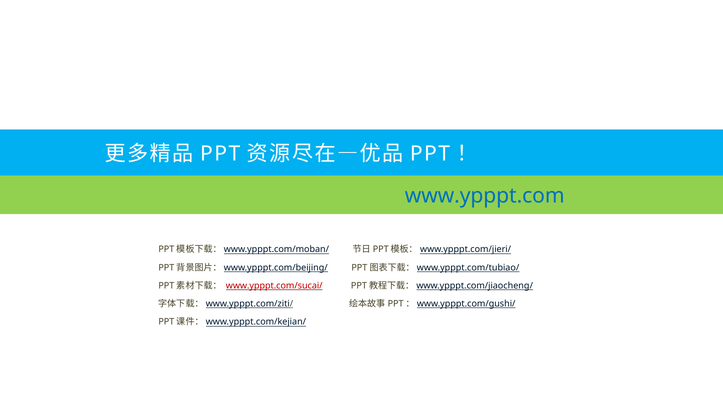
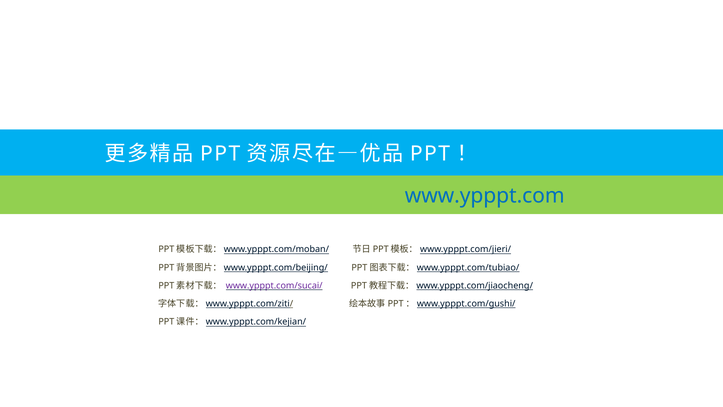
www.ypppt.com/sucai/ colour: red -> purple
